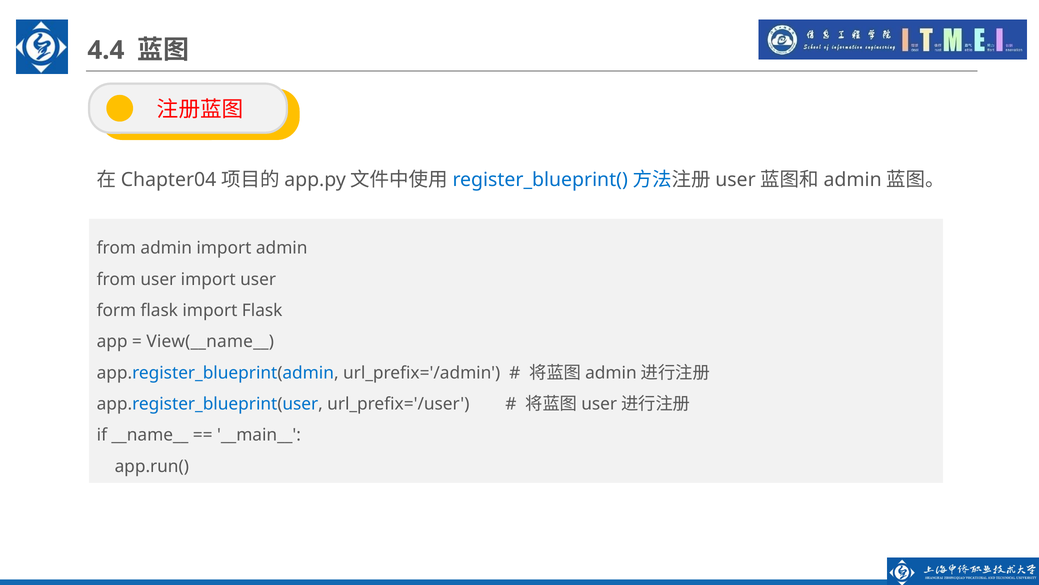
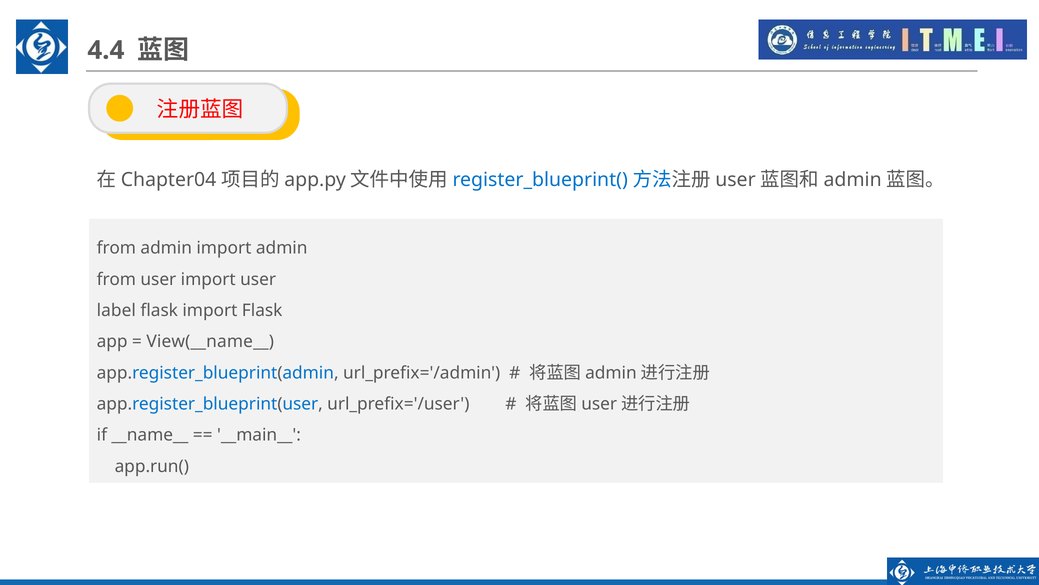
form: form -> label
